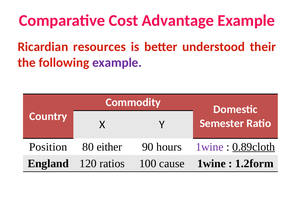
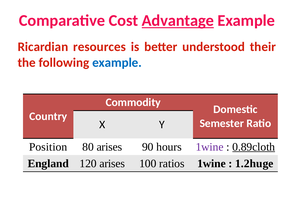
Advantage underline: none -> present
example at (117, 63) colour: purple -> blue
80 either: either -> arises
120 ratios: ratios -> arises
cause: cause -> ratios
1.2form: 1.2form -> 1.2huge
